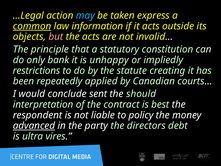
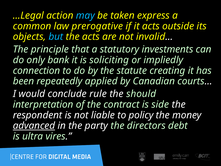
common underline: present -> none
information: information -> prerogative
but colour: pink -> light blue
constitution: constitution -> investments
unhappy: unhappy -> soliciting
restrictions: restrictions -> connection
sent: sent -> rule
best: best -> side
